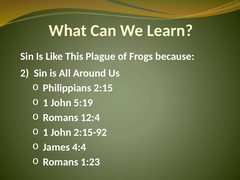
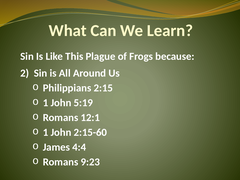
12:4: 12:4 -> 12:1
2:15-92: 2:15-92 -> 2:15-60
1:23: 1:23 -> 9:23
